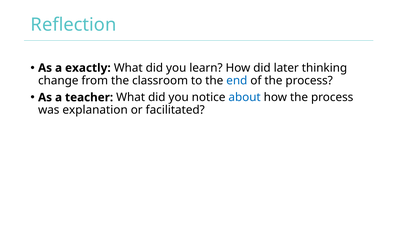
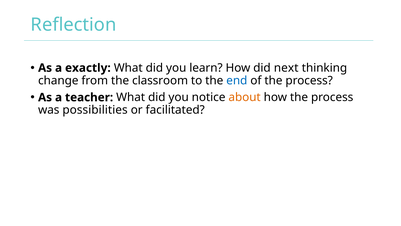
later: later -> next
about colour: blue -> orange
explanation: explanation -> possibilities
